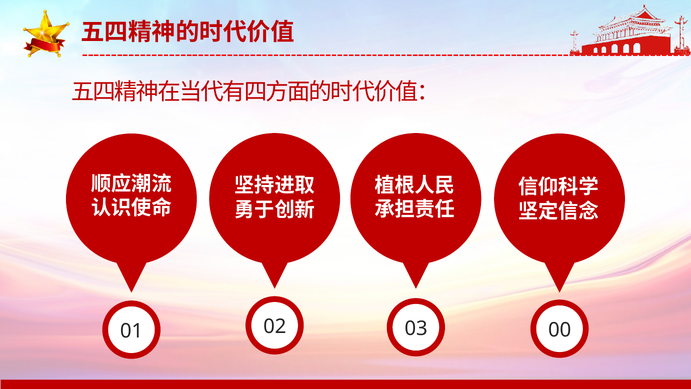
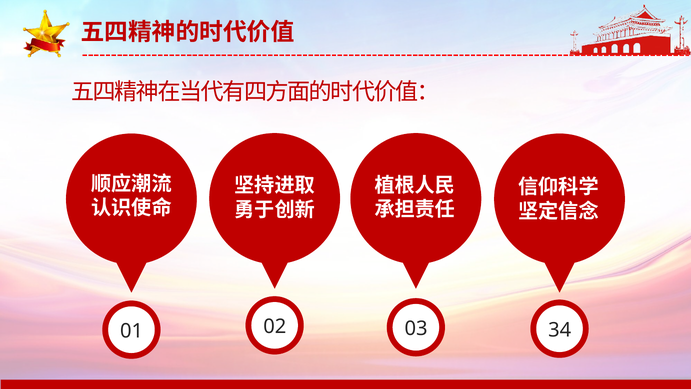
00: 00 -> 34
